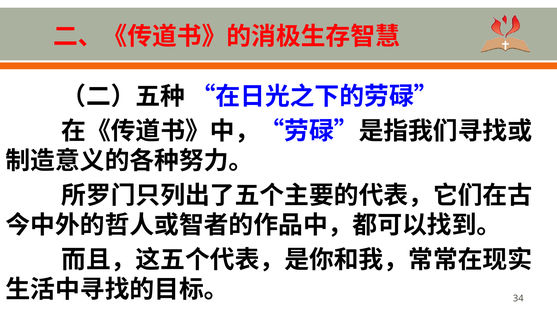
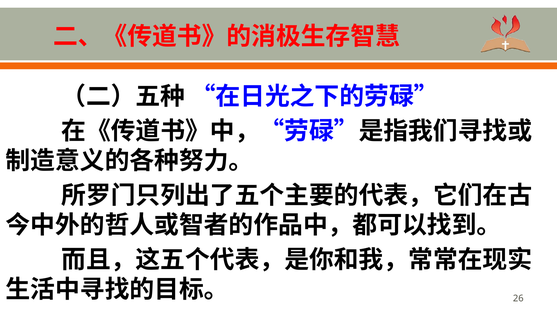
34: 34 -> 26
